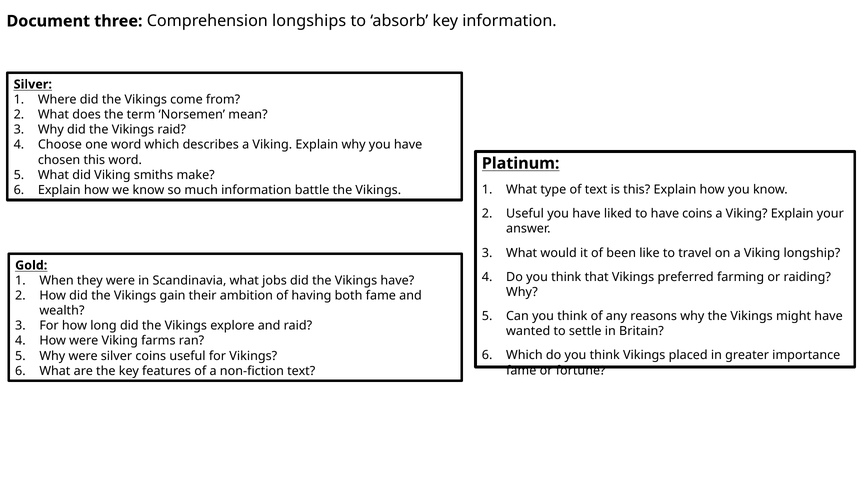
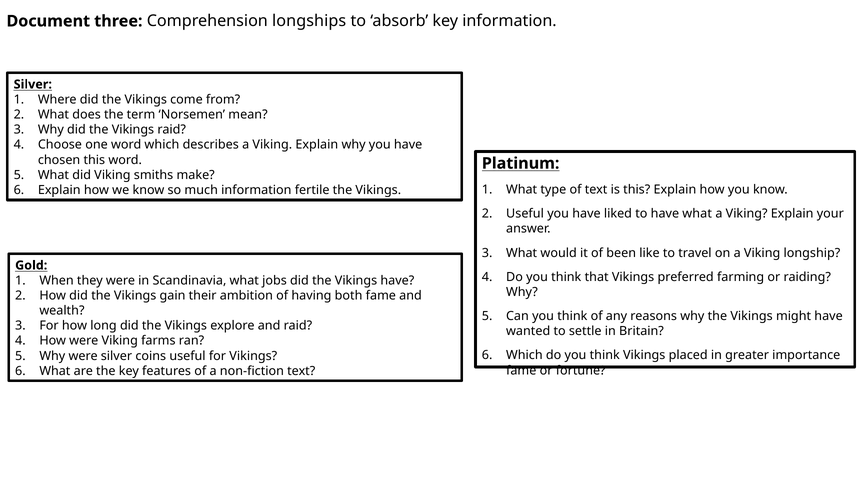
battle: battle -> fertile
have coins: coins -> what
